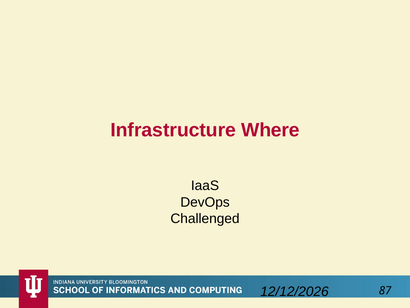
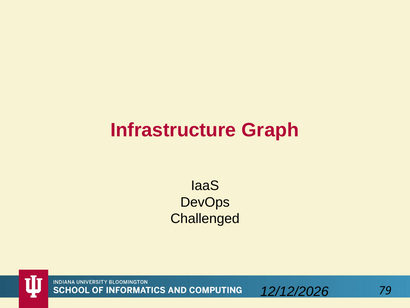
Where: Where -> Graph
87: 87 -> 79
